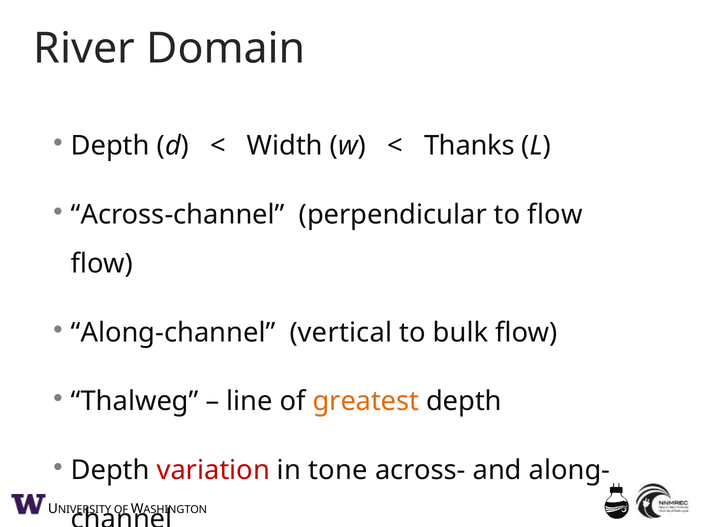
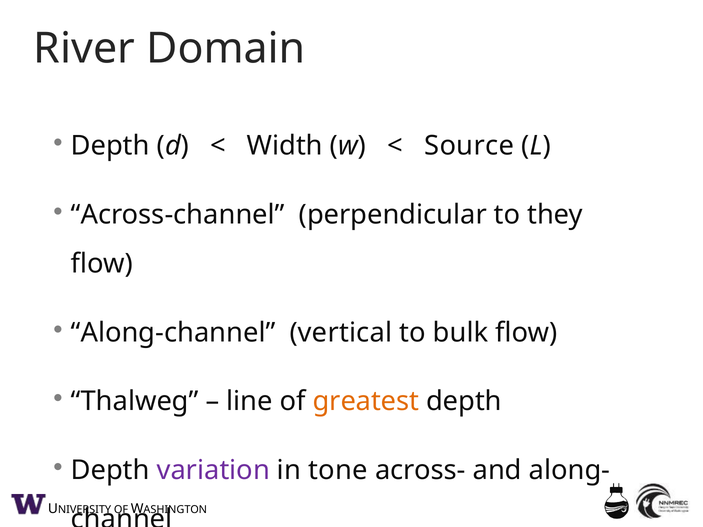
Thanks: Thanks -> Source
to flow: flow -> they
variation colour: red -> purple
